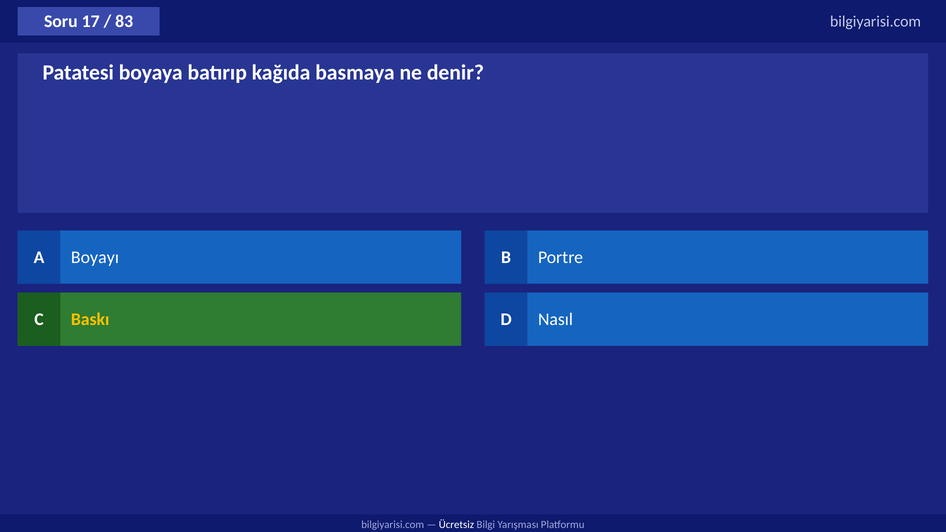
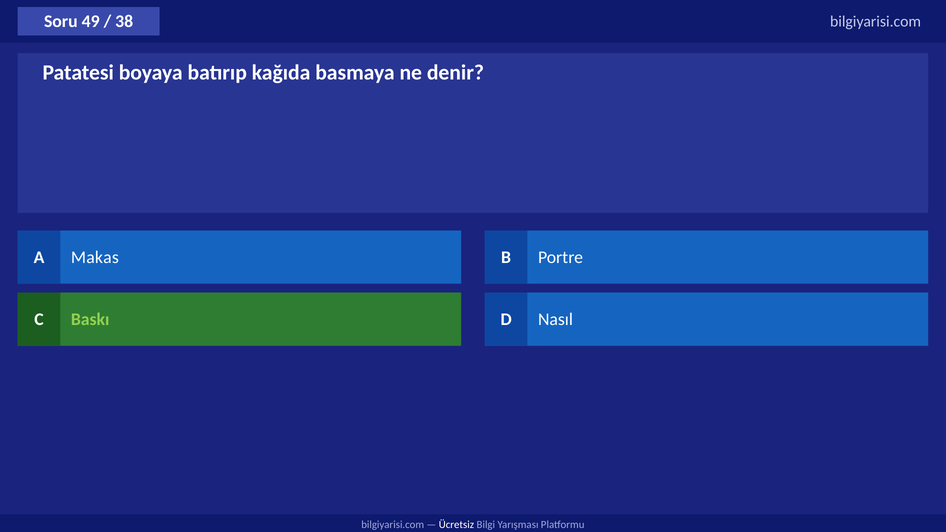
17: 17 -> 49
83: 83 -> 38
Boyayı: Boyayı -> Makas
Baskı colour: yellow -> light green
